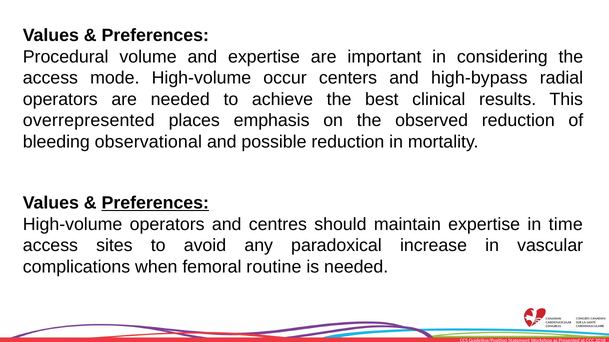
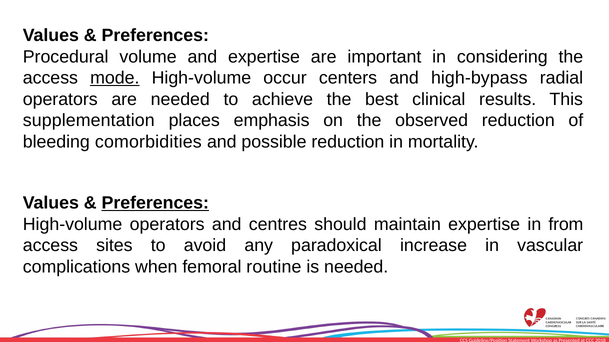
mode underline: none -> present
overrepresented: overrepresented -> supplementation
observational: observational -> comorbidities
time: time -> from
